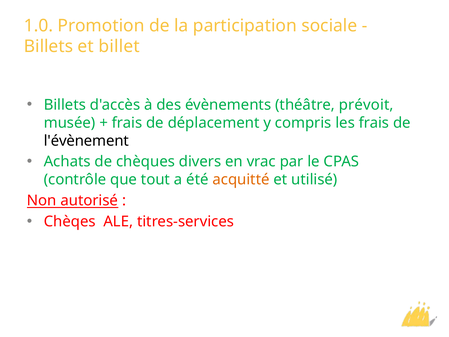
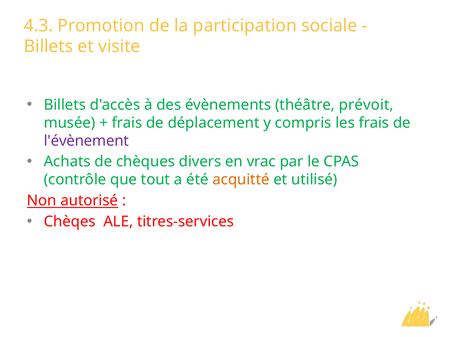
1.0: 1.0 -> 4.3
billet: billet -> visite
l'évènement colour: black -> purple
